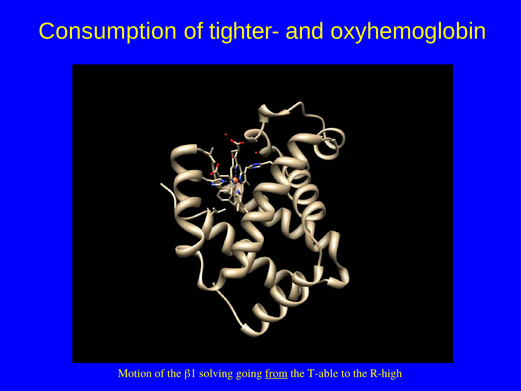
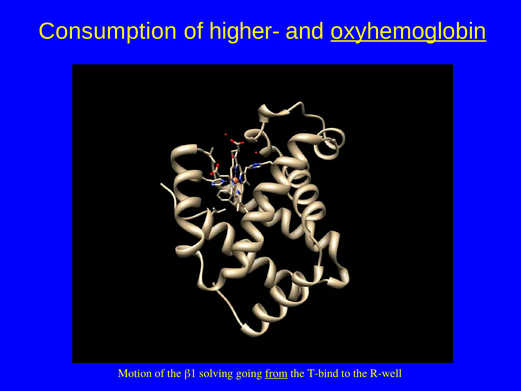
tighter-: tighter- -> higher-
oxyhemoglobin underline: none -> present
T-able: T-able -> T-bind
R-high: R-high -> R-well
